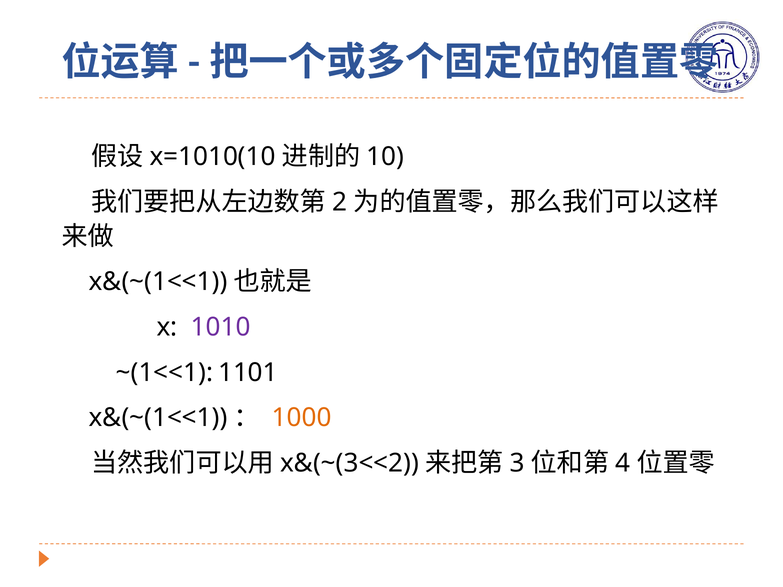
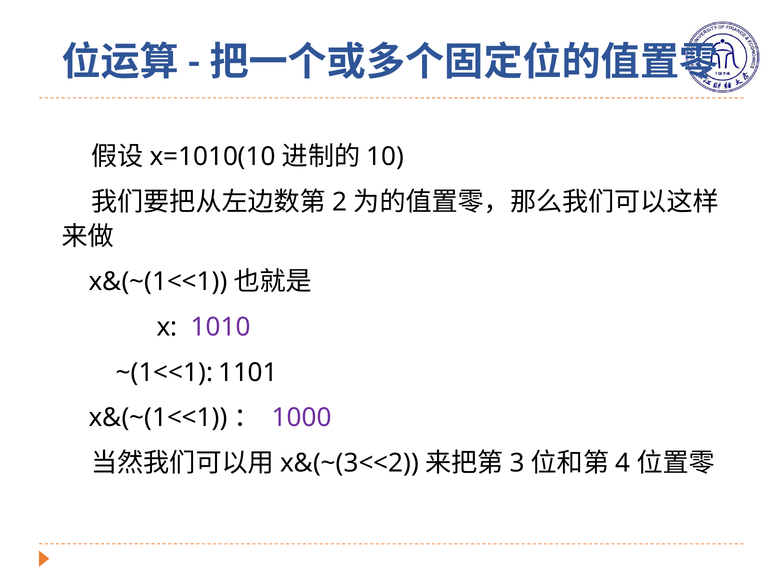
1000 colour: orange -> purple
